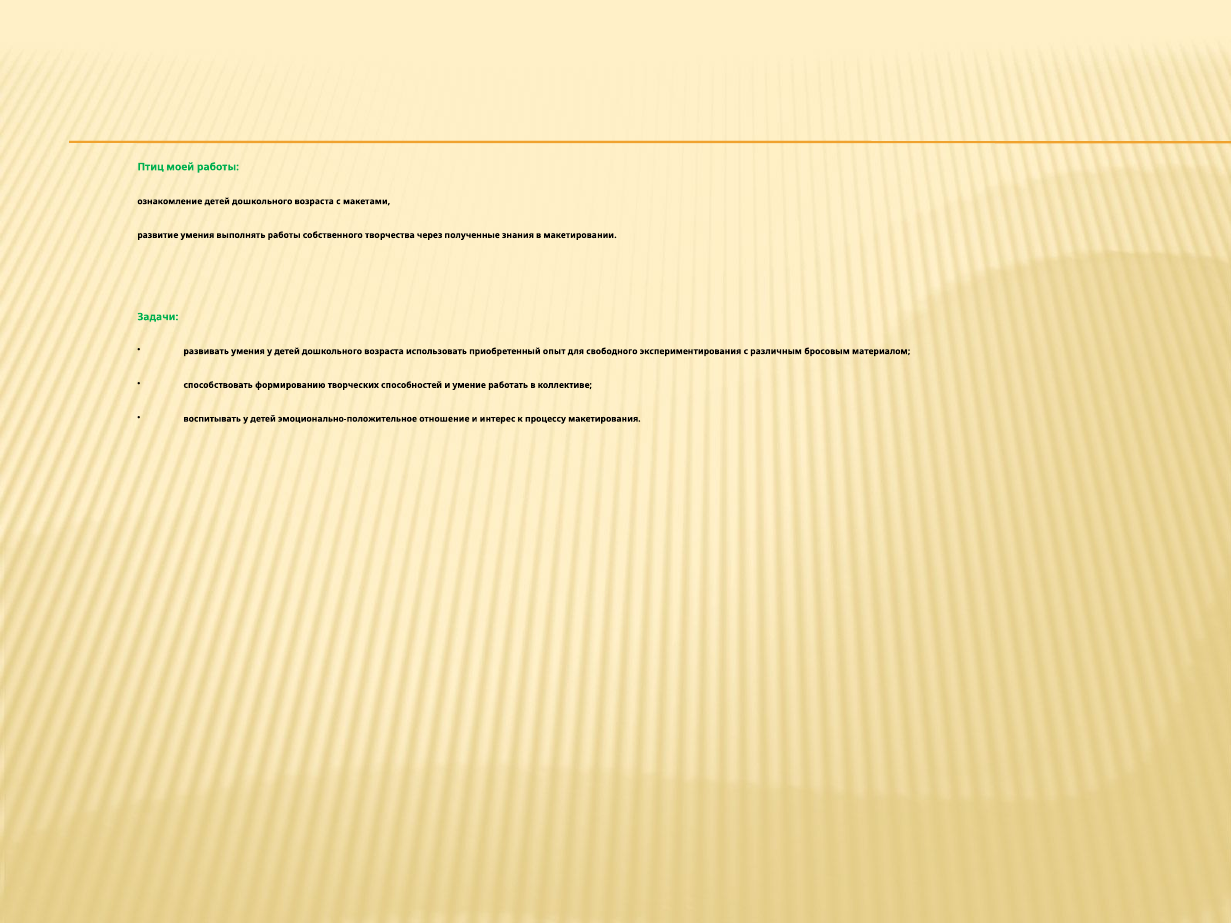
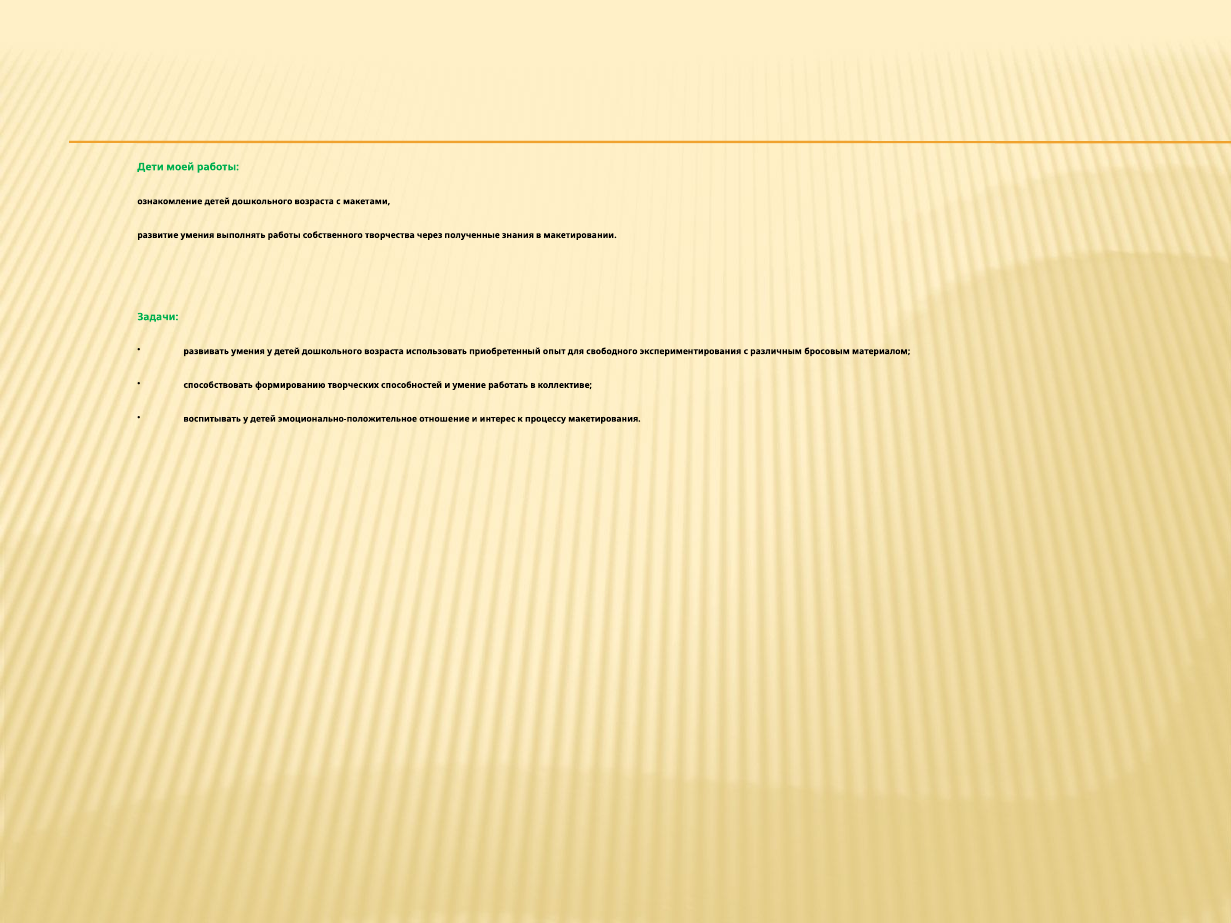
Птиц: Птиц -> Дети
